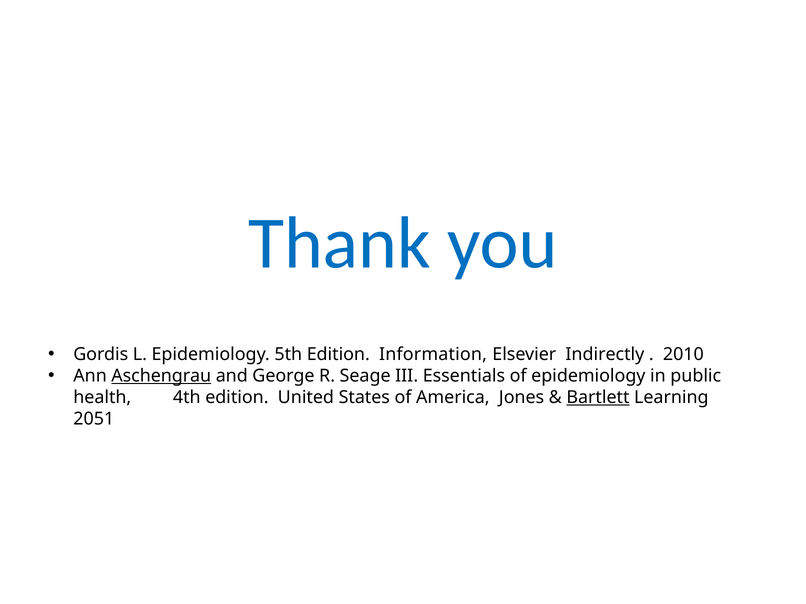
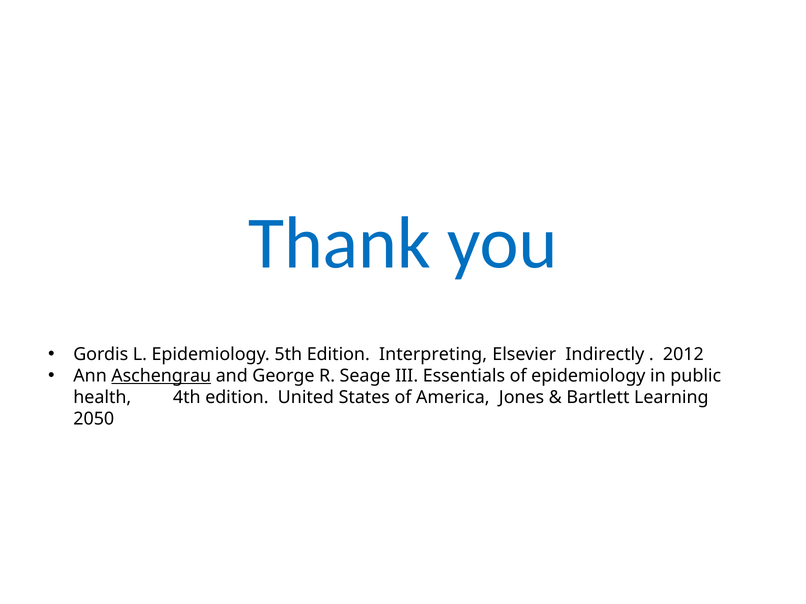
Information: Information -> Interpreting
2010: 2010 -> 2012
Bartlett underline: present -> none
2051: 2051 -> 2050
